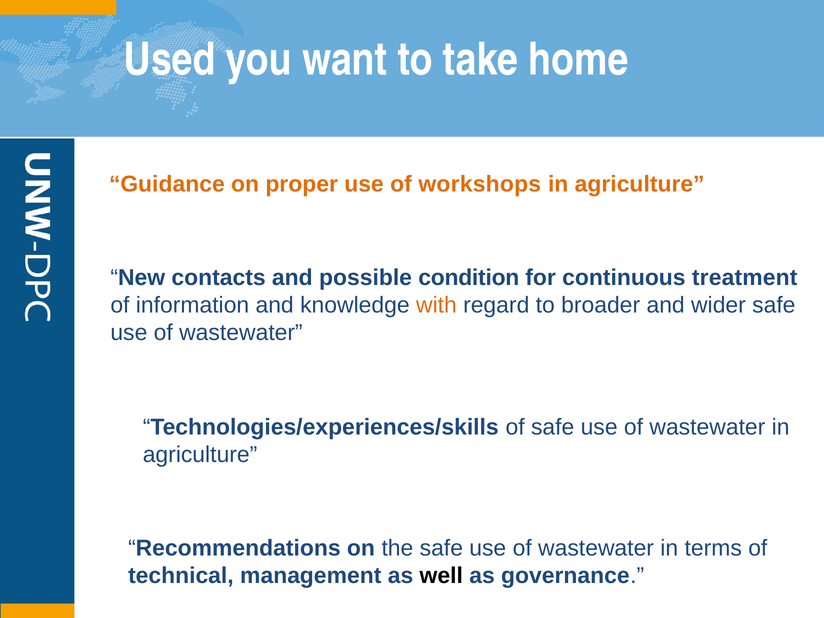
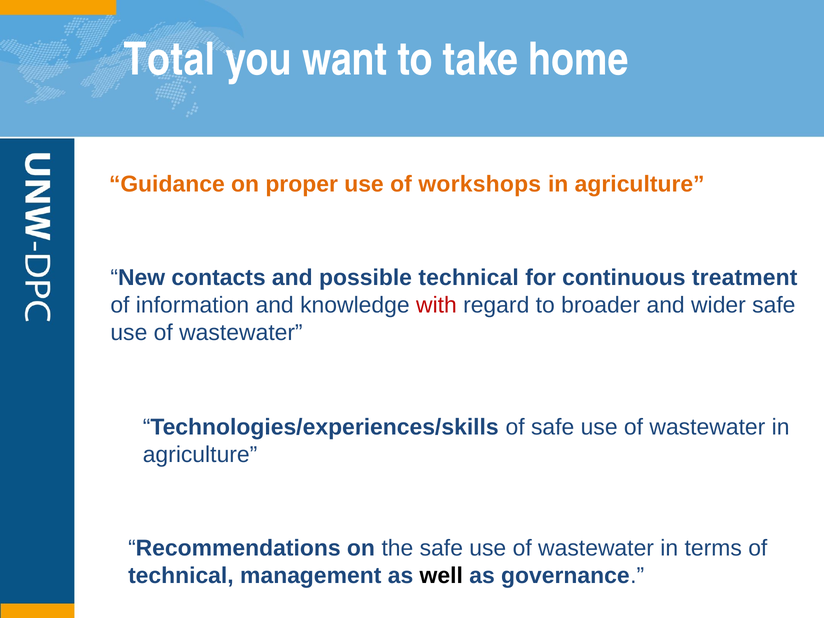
Used: Used -> Total
possible condition: condition -> technical
with colour: orange -> red
